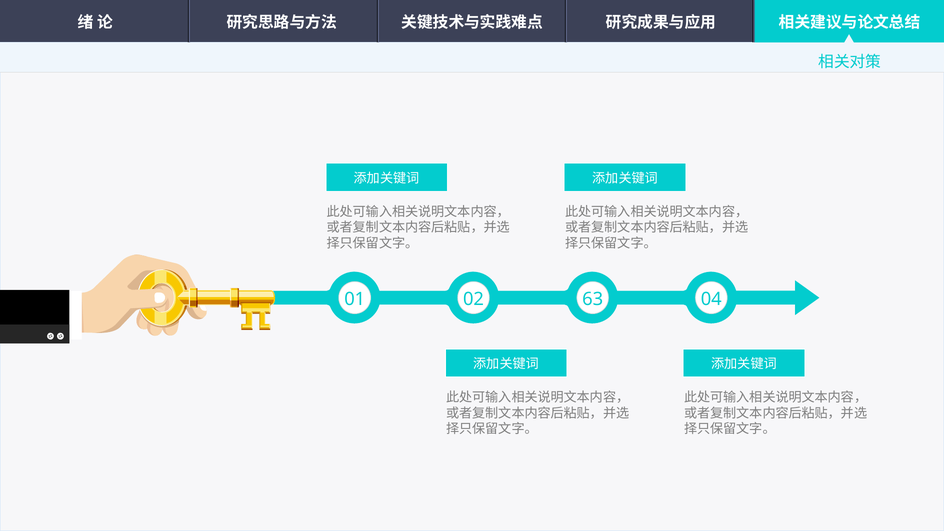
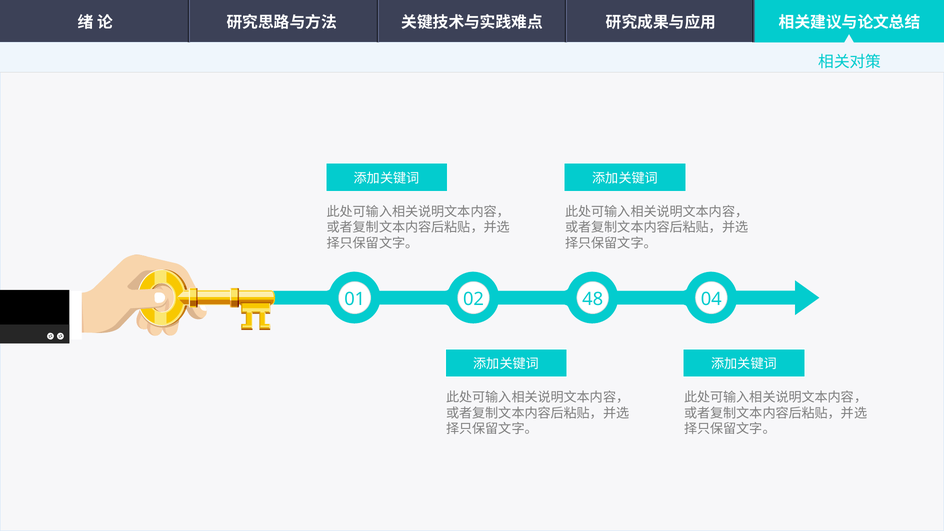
63: 63 -> 48
